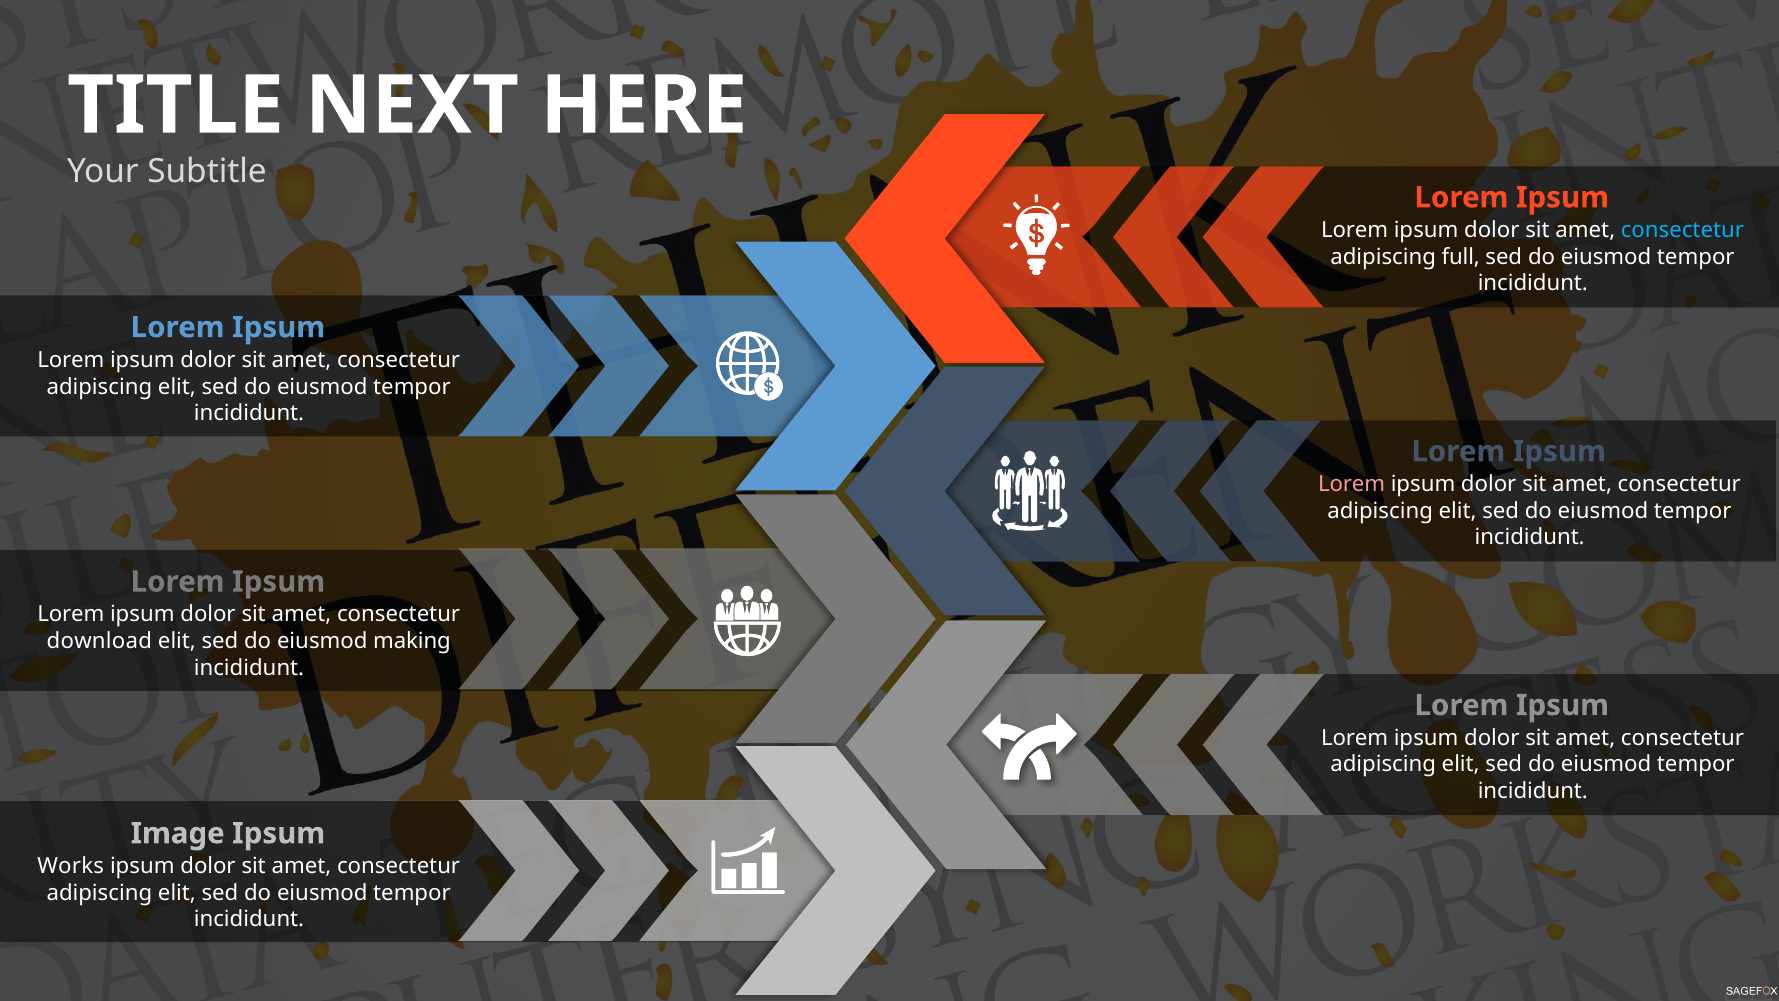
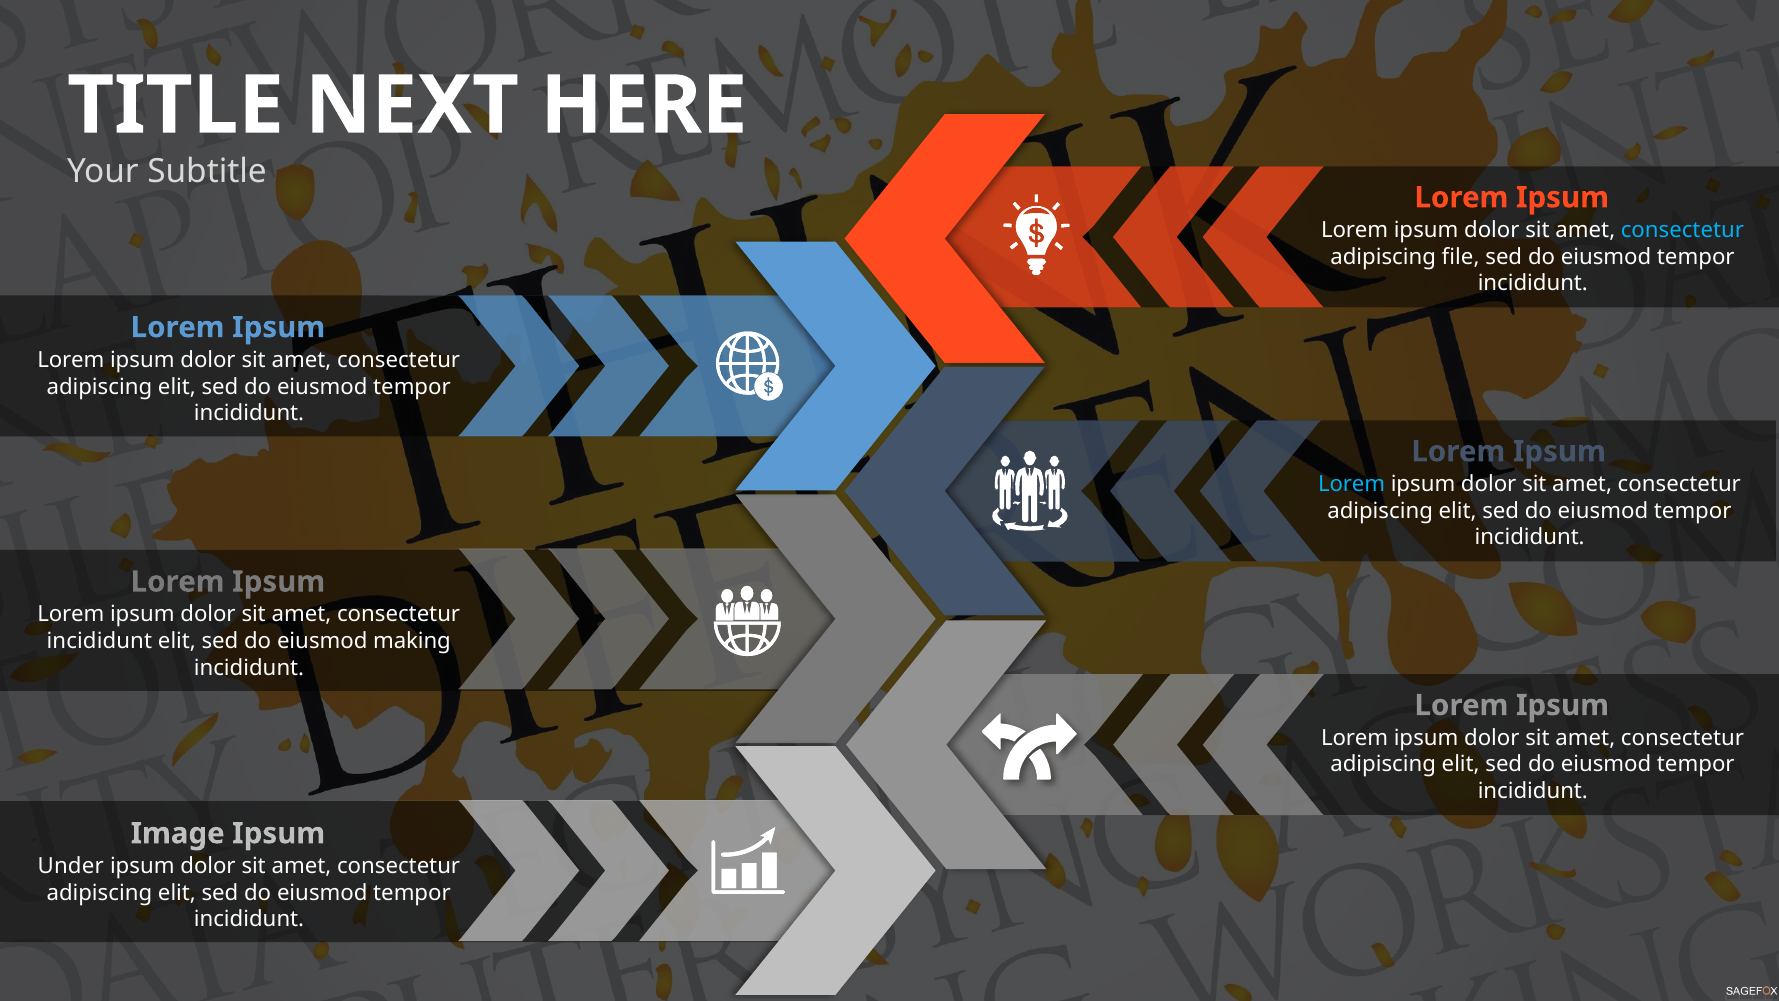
full: full -> file
Lorem at (1352, 484) colour: pink -> light blue
download at (99, 641): download -> incididunt
Works: Works -> Under
